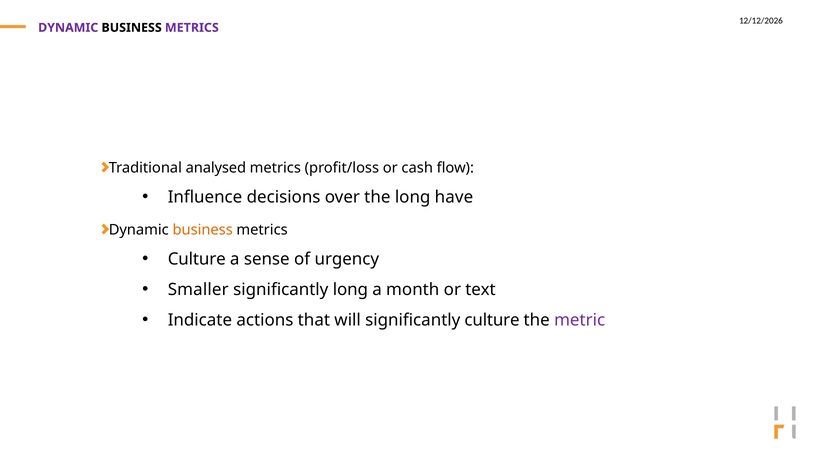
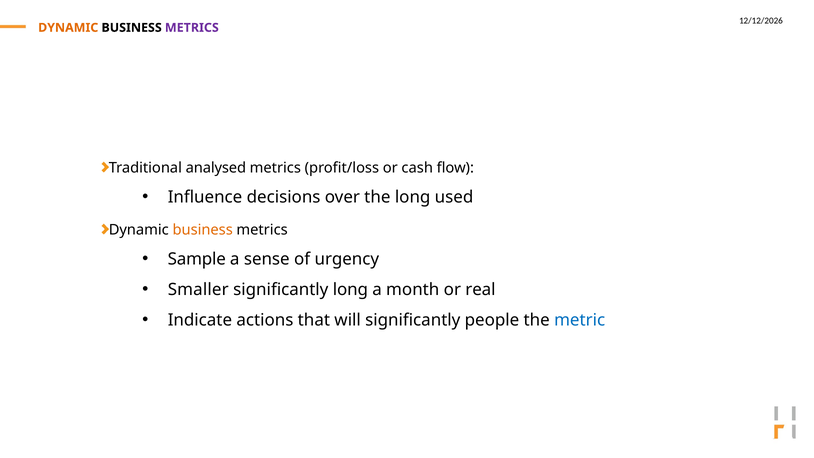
DYNAMIC at (68, 28) colour: purple -> orange
have: have -> used
Culture at (197, 259): Culture -> Sample
text: text -> real
significantly culture: culture -> people
metric colour: purple -> blue
